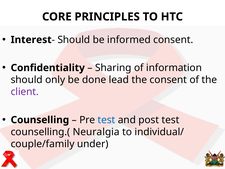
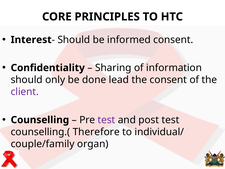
test at (106, 120) colour: blue -> purple
Neuralgia: Neuralgia -> Therefore
under: under -> organ
